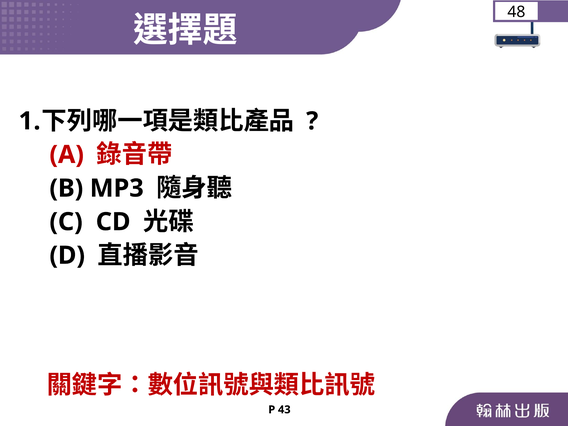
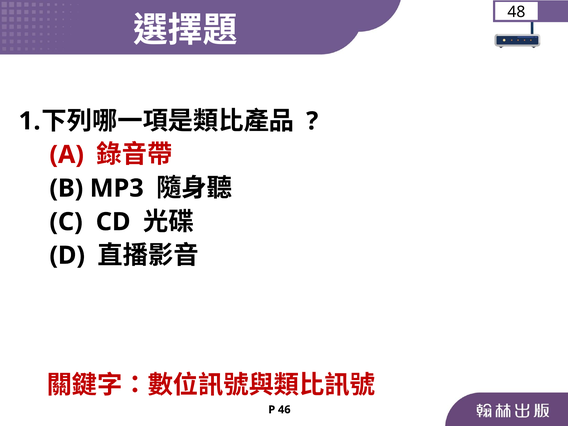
43: 43 -> 46
